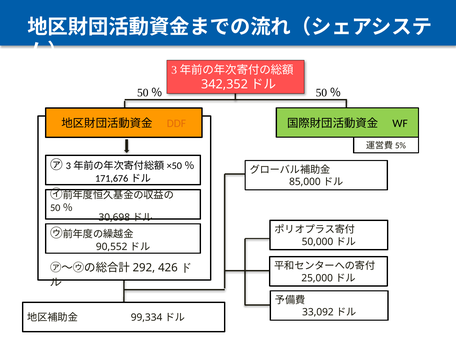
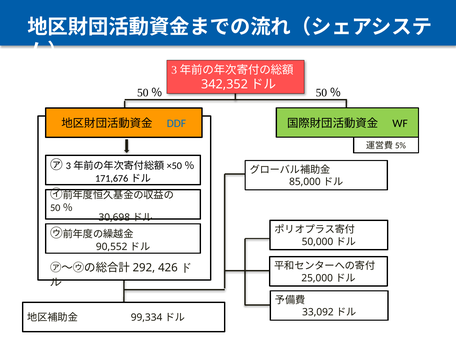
DDF colour: orange -> blue
